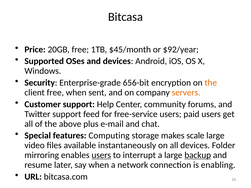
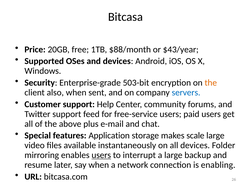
$45/month: $45/month -> $88/month
$92/year: $92/year -> $43/year
656-bit: 656-bit -> 503-bit
client free: free -> also
servers colour: orange -> blue
Computing: Computing -> Application
backup underline: present -> none
